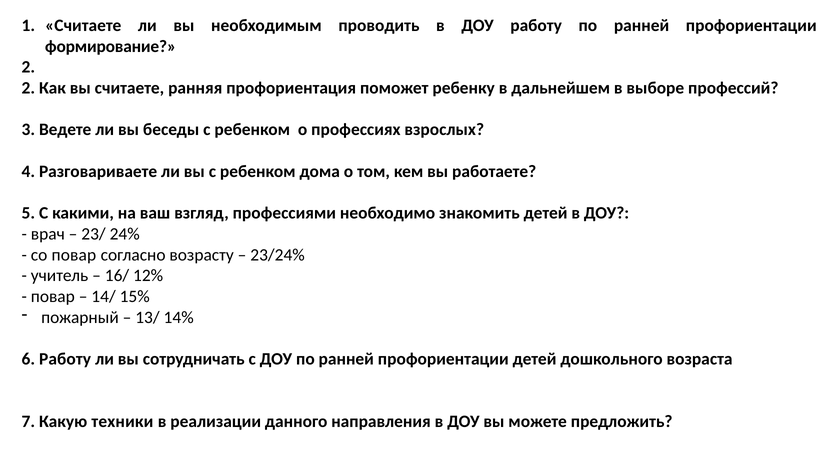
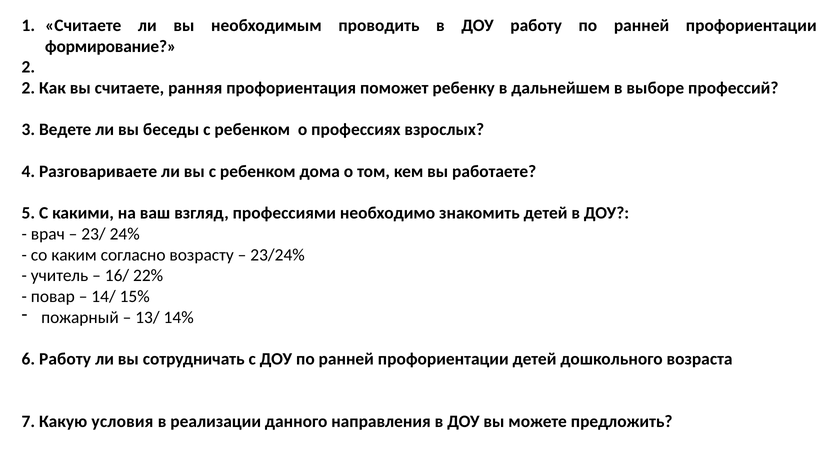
со повар: повар -> каким
12%: 12% -> 22%
техники: техники -> условия
